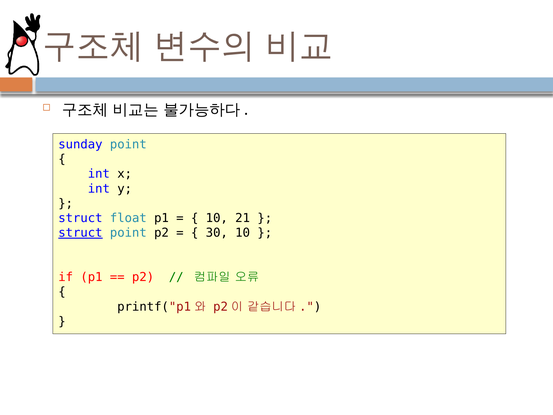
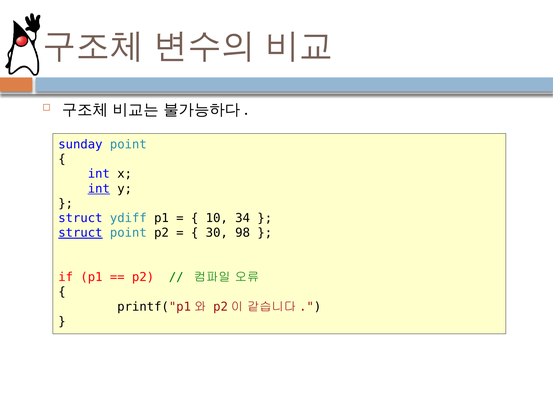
int at (99, 189) underline: none -> present
float: float -> ydiff
21: 21 -> 34
30 10: 10 -> 98
